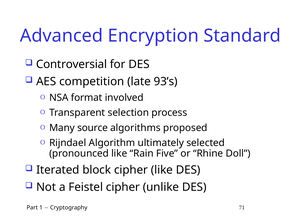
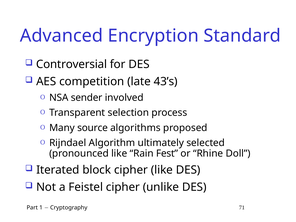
93’s: 93’s -> 43’s
format: format -> sender
Five: Five -> Fest
